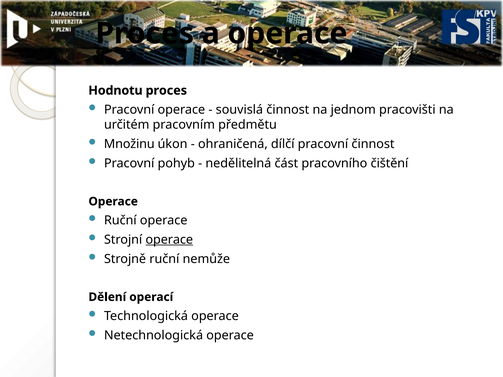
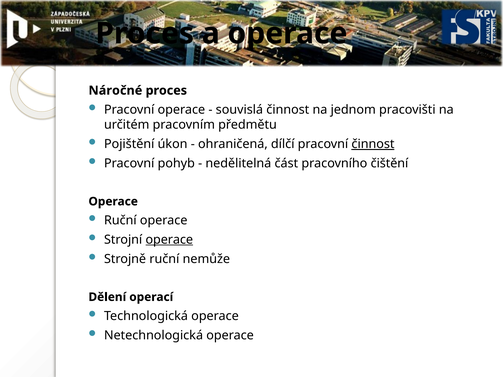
Hodnotu: Hodnotu -> Náročné
Množinu: Množinu -> Pojištění
činnost at (373, 144) underline: none -> present
